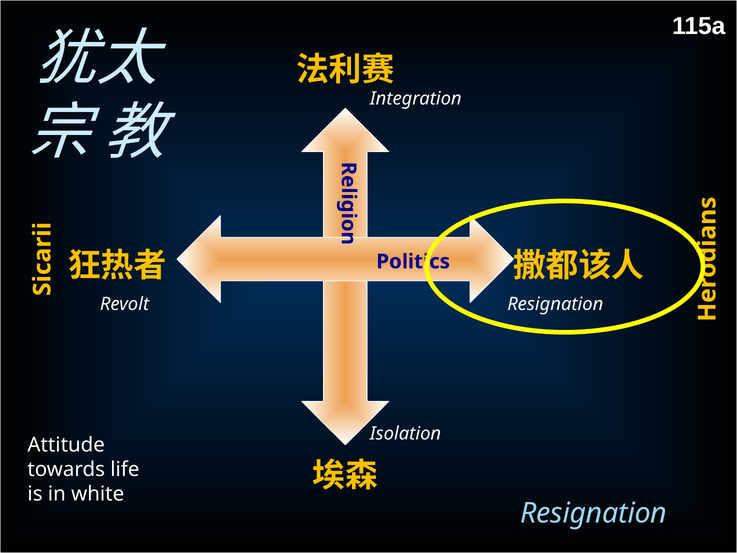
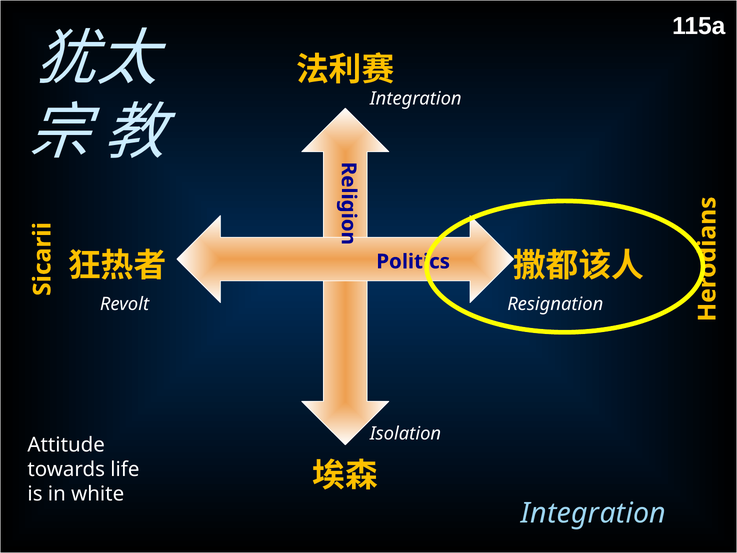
Resignation at (594, 513): Resignation -> Integration
